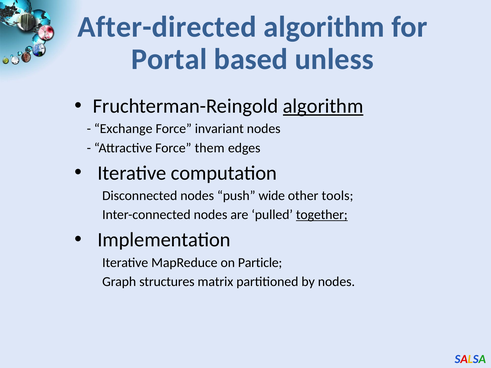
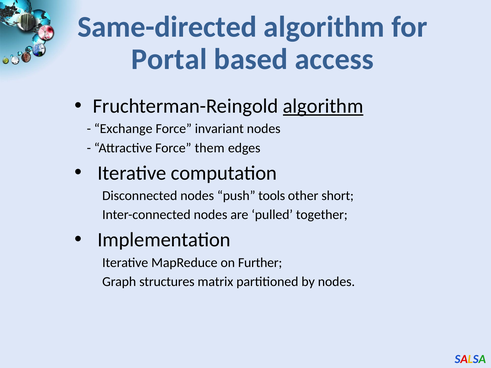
After-directed: After-directed -> Same-directed
unless: unless -> access
wide: wide -> tools
tools: tools -> short
together underline: present -> none
Particle: Particle -> Further
